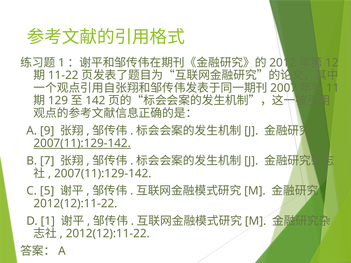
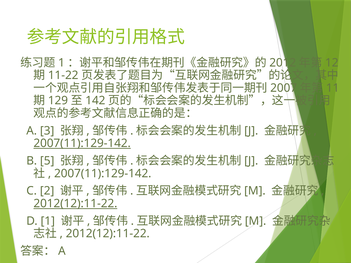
9: 9 -> 3
7: 7 -> 5
5: 5 -> 2
2012(12):11-22 at (75, 204) underline: none -> present
